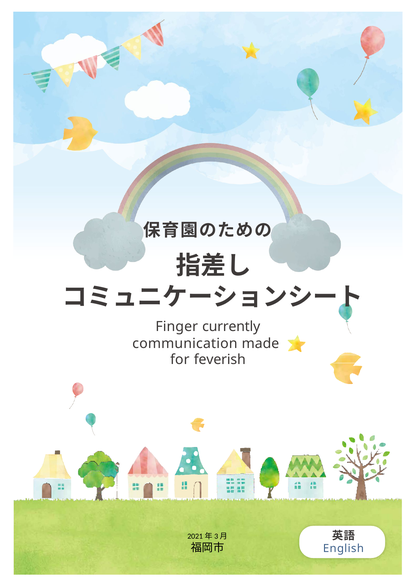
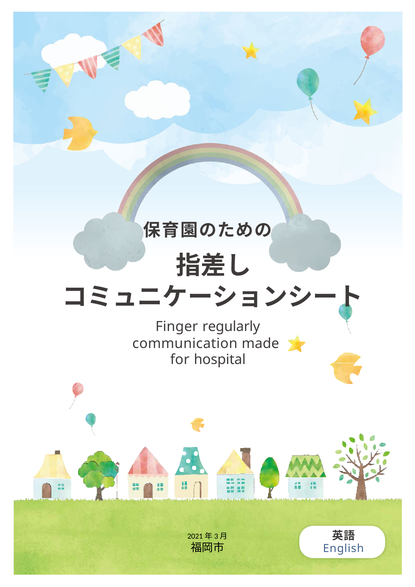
currently: currently -> regularly
feverish: feverish -> hospital
